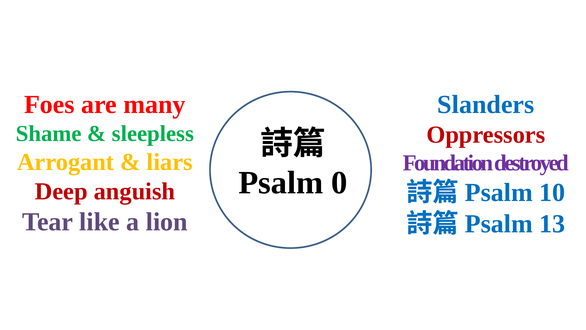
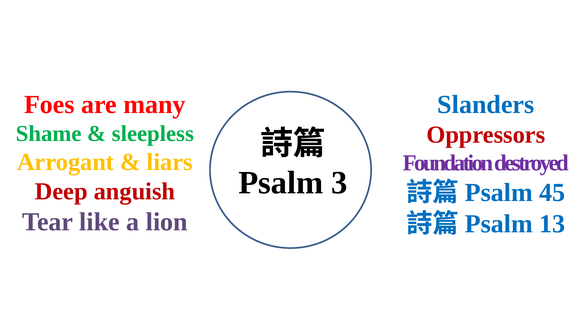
0: 0 -> 3
10: 10 -> 45
